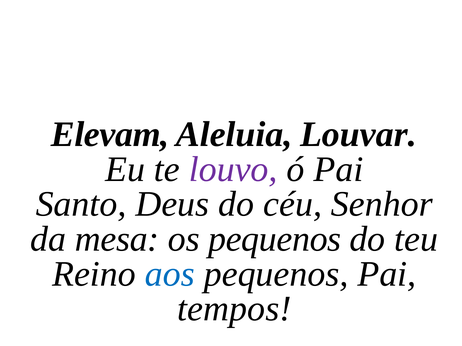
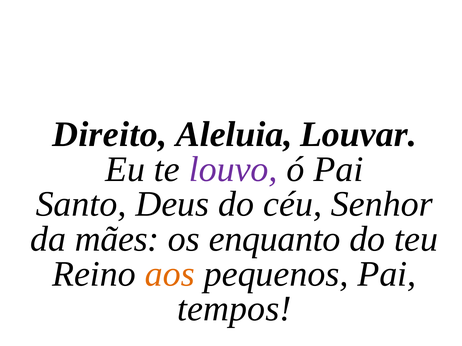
Elevam: Elevam -> Direito
mesa: mesa -> mães
os pequenos: pequenos -> enquanto
aos colour: blue -> orange
